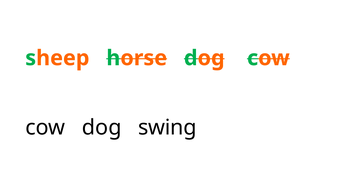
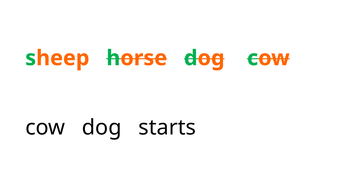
swing: swing -> starts
